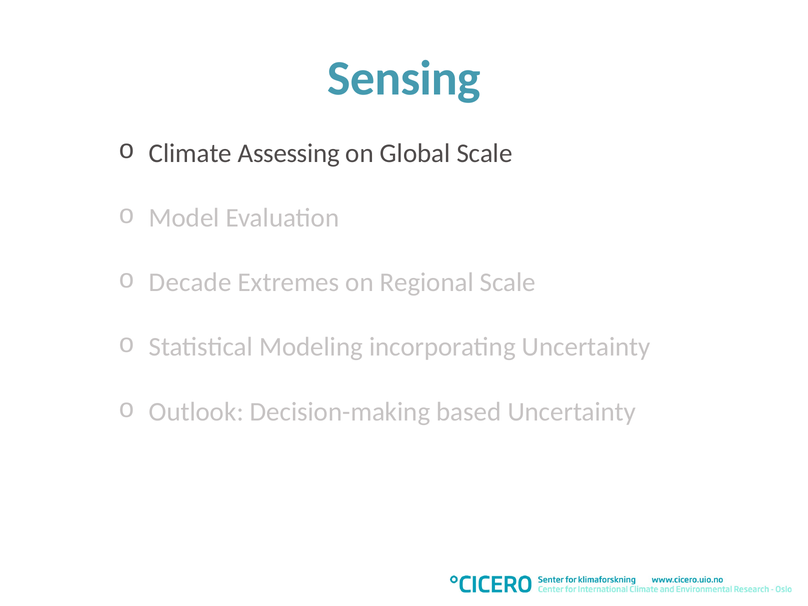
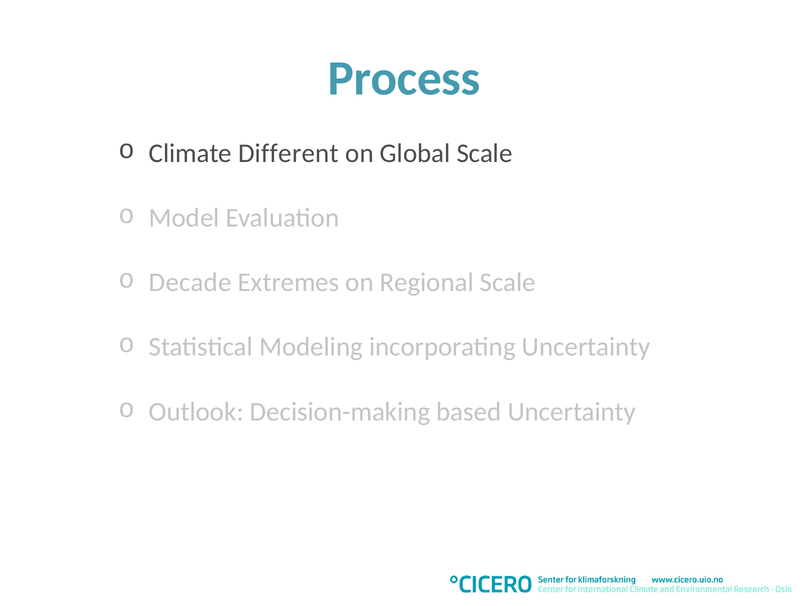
Sensing: Sensing -> Process
Assessing: Assessing -> Different
